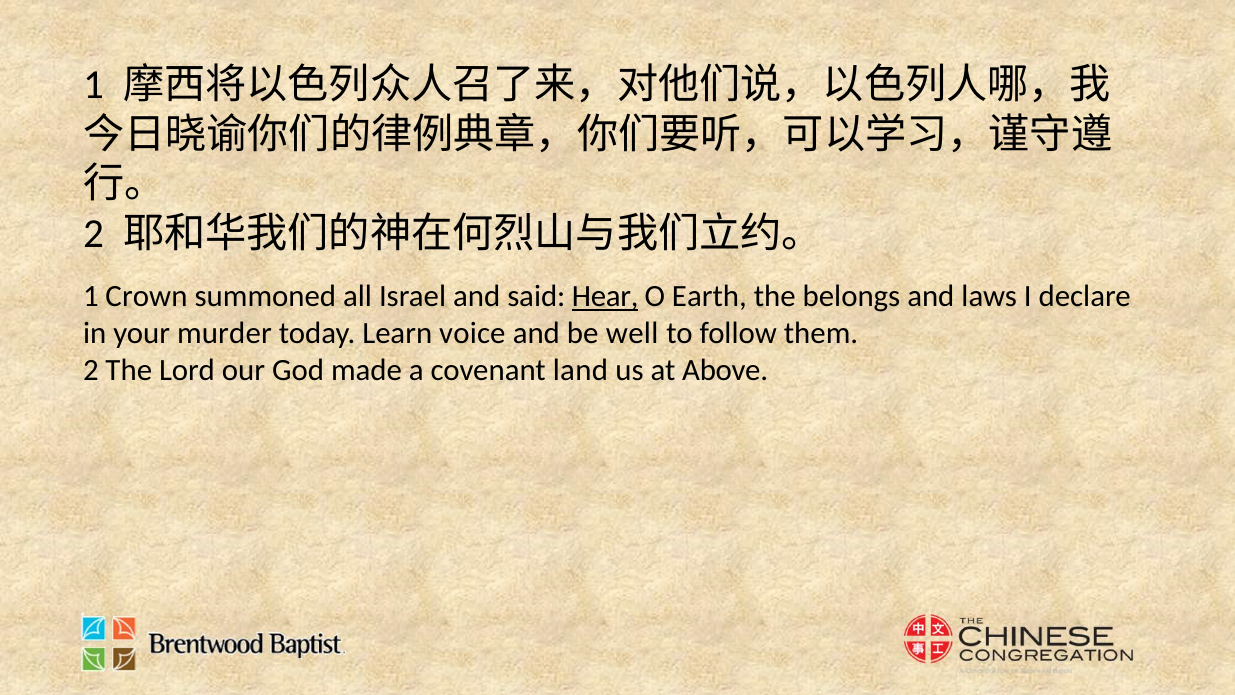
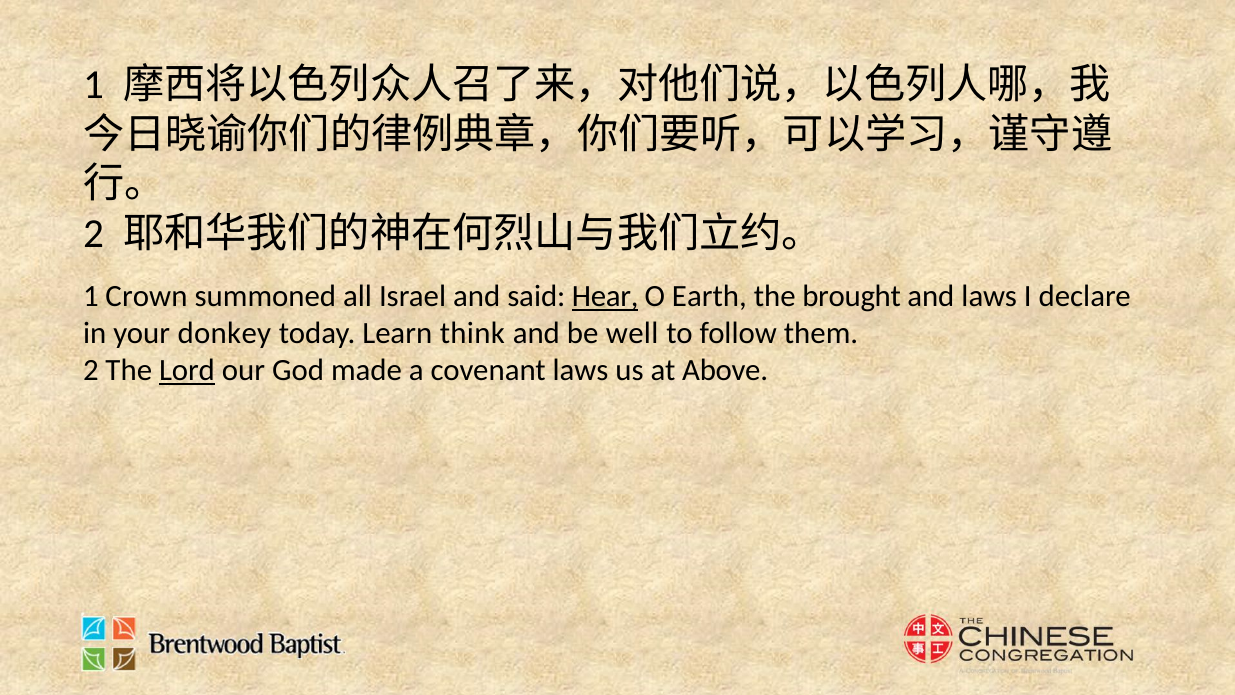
belongs: belongs -> brought
murder: murder -> donkey
voice: voice -> think
Lord underline: none -> present
covenant land: land -> laws
